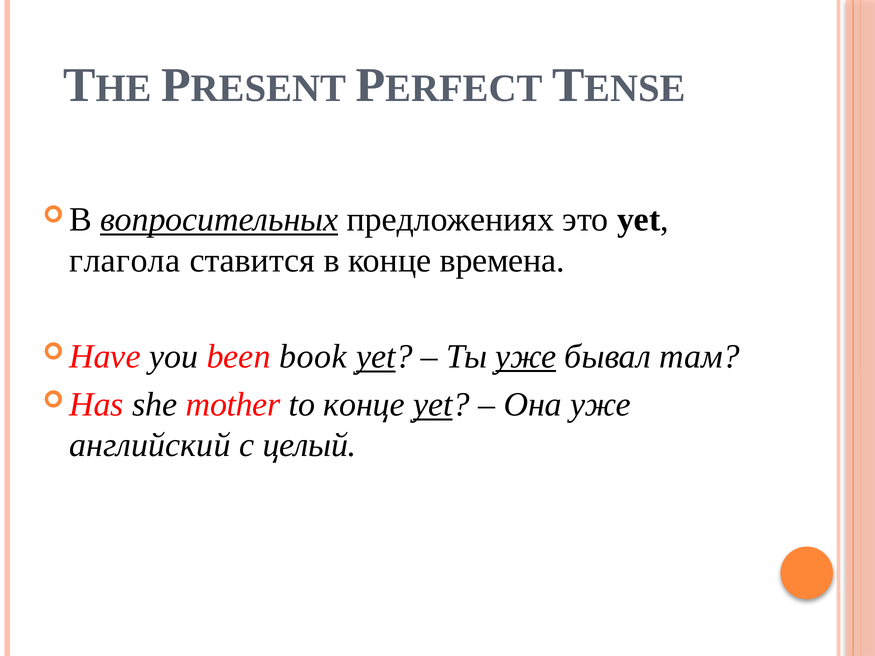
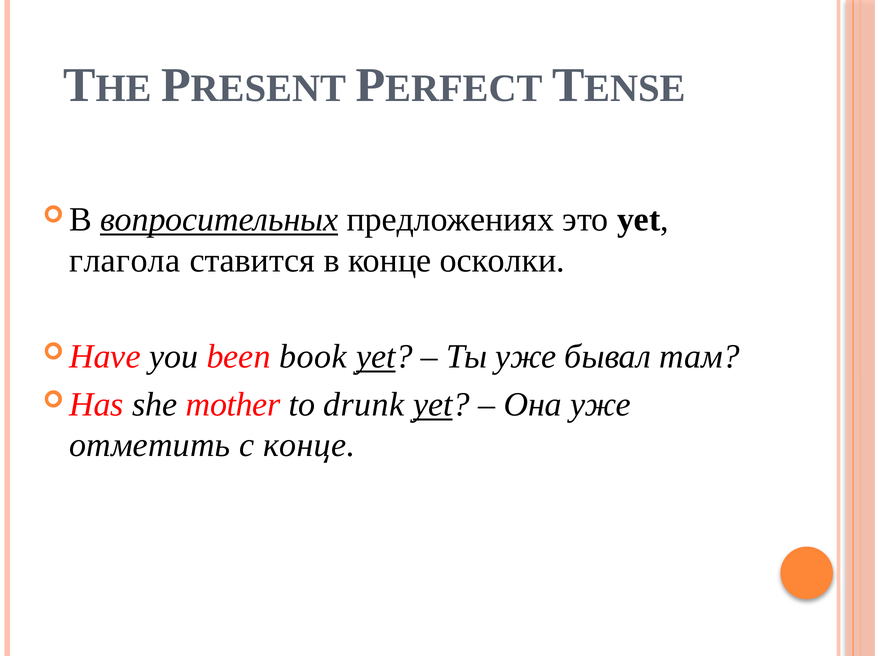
времена: времена -> осколки
уже at (526, 357) underline: present -> none
to конце: конце -> drunk
английский: английский -> отметить
с целый: целый -> конце
